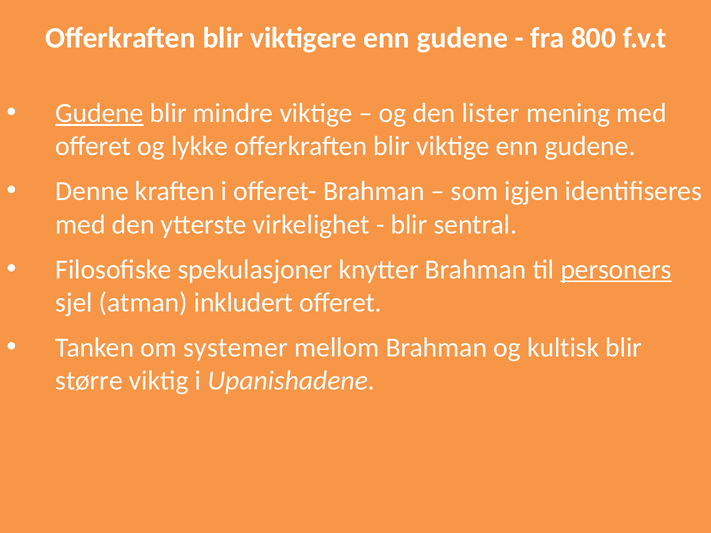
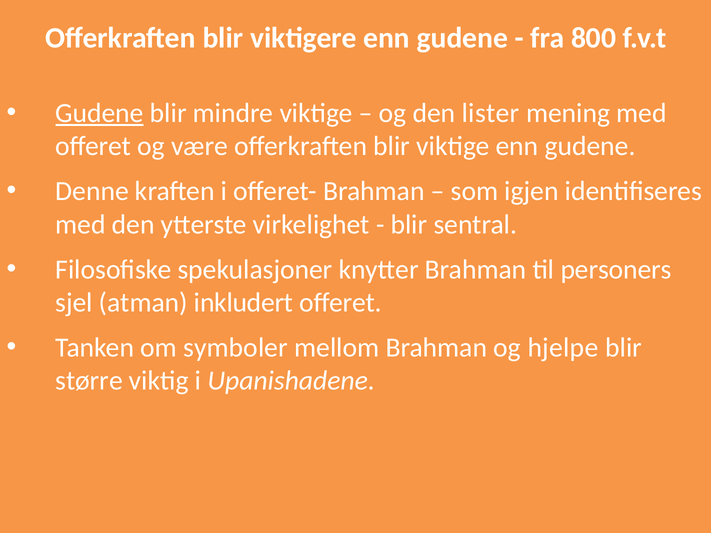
lykke: lykke -> være
personers underline: present -> none
systemer: systemer -> symboler
kultisk: kultisk -> hjelpe
